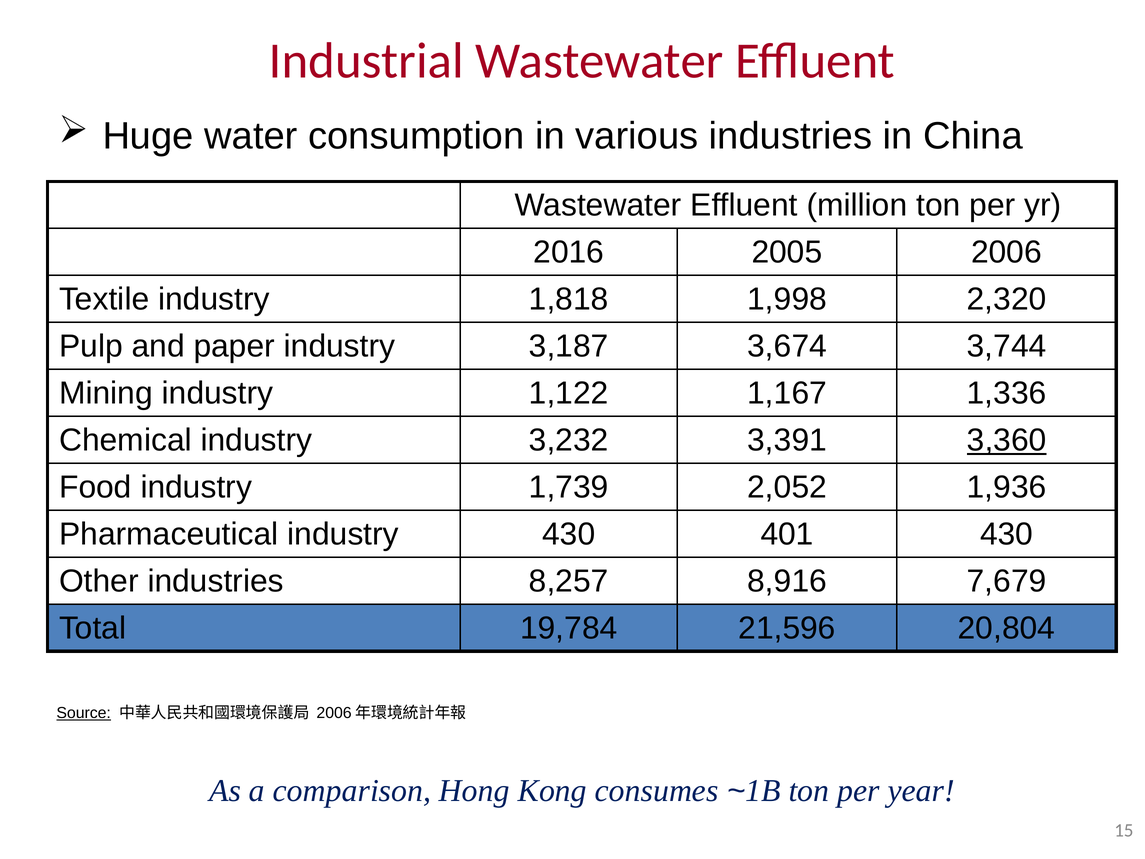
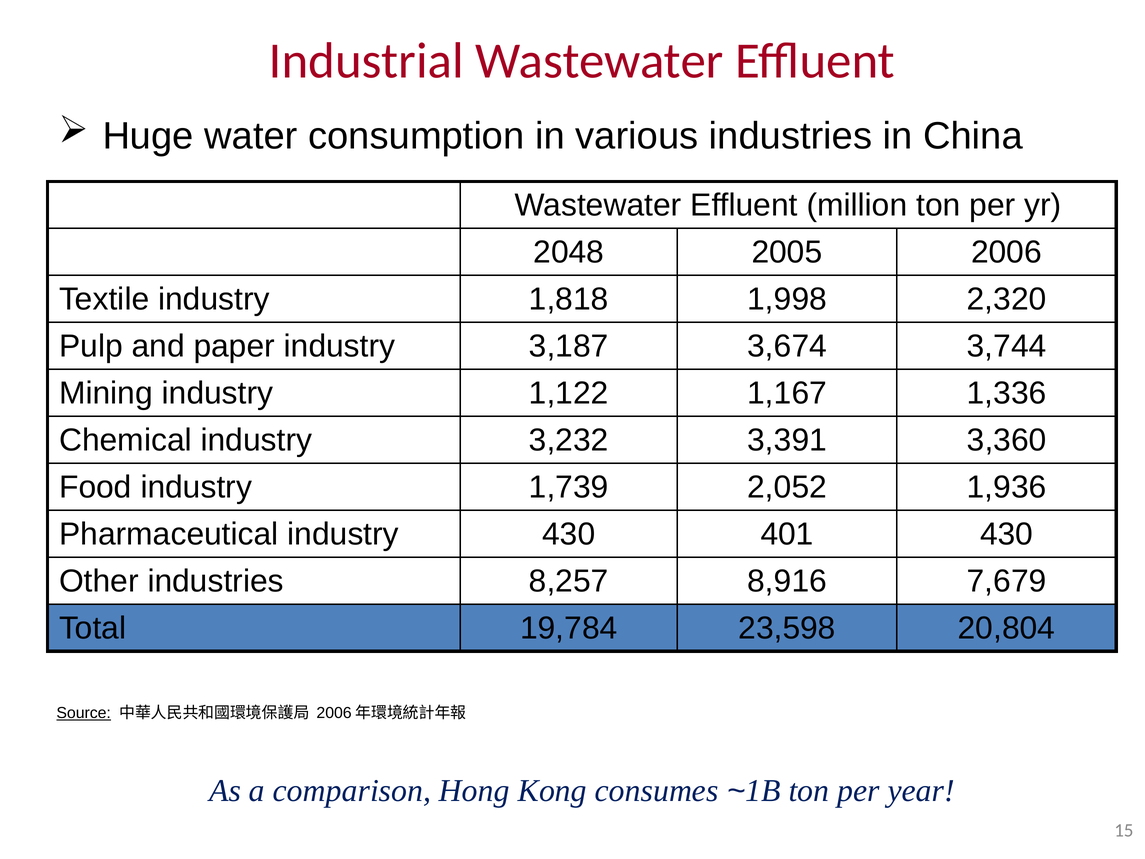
2016: 2016 -> 2048
3,360 underline: present -> none
21,596: 21,596 -> 23,598
